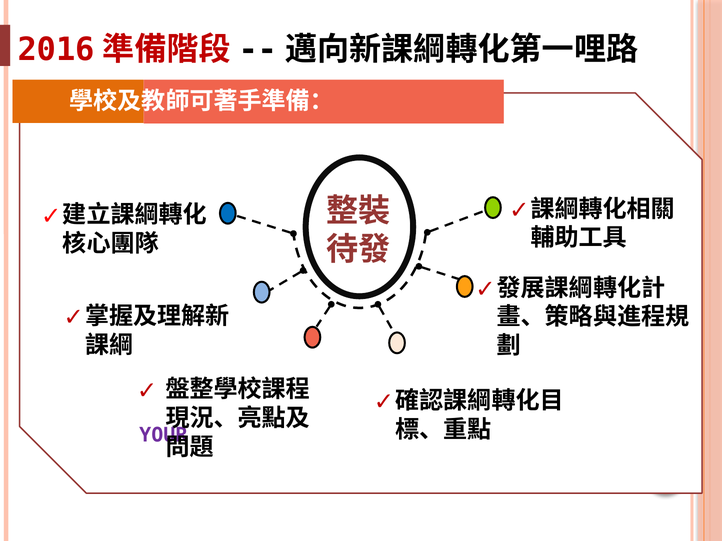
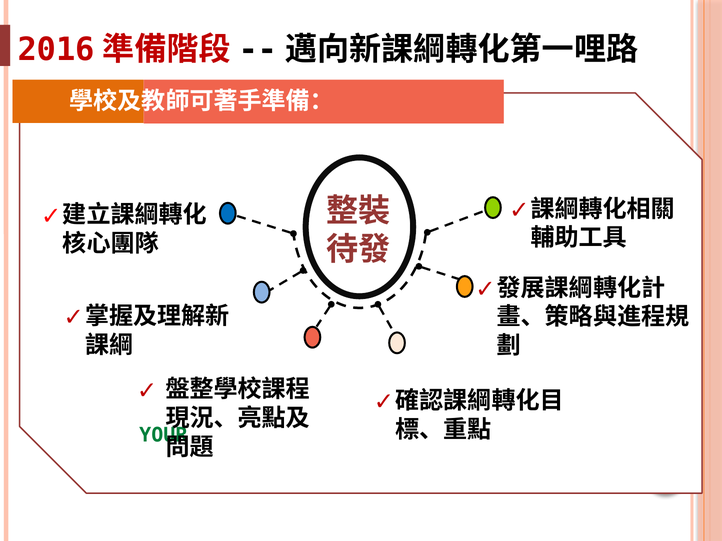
YOUR colour: purple -> green
